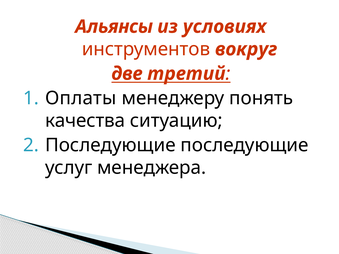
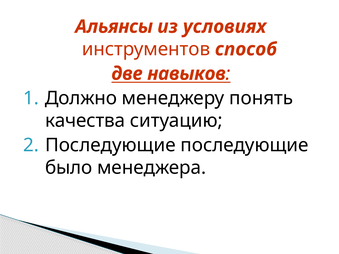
вокруг: вокруг -> способ
третий: третий -> навыков
Оплаты: Оплаты -> Должно
услуг: услуг -> было
